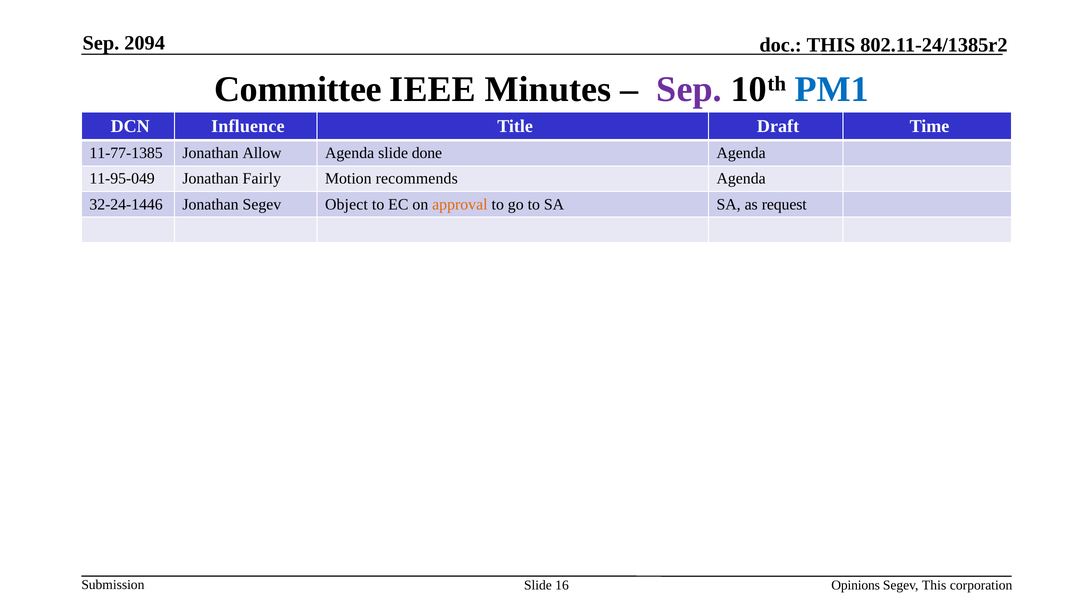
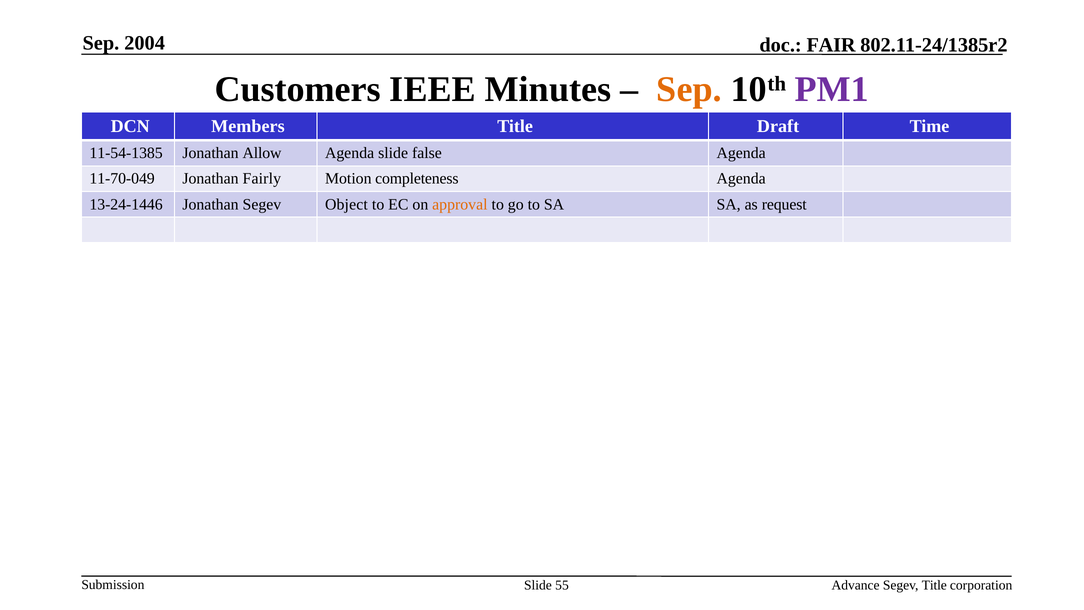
2094: 2094 -> 2004
THIS at (831, 45): THIS -> FAIR
Committee: Committee -> Customers
Sep at (689, 89) colour: purple -> orange
PM1 colour: blue -> purple
Influence: Influence -> Members
11-77-1385: 11-77-1385 -> 11-54-1385
done: done -> false
11-95-049: 11-95-049 -> 11-70-049
recommends: recommends -> completeness
32-24-1446: 32-24-1446 -> 13-24-1446
16: 16 -> 55
Opinions: Opinions -> Advance
Segev This: This -> Title
